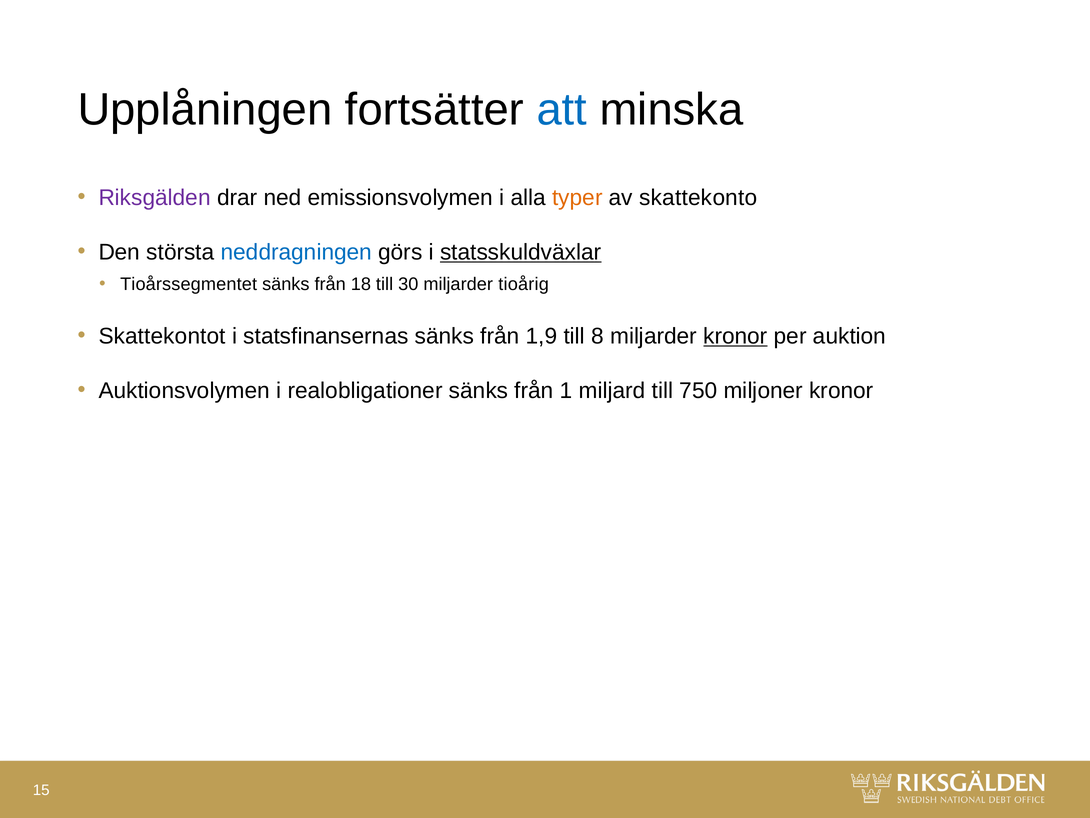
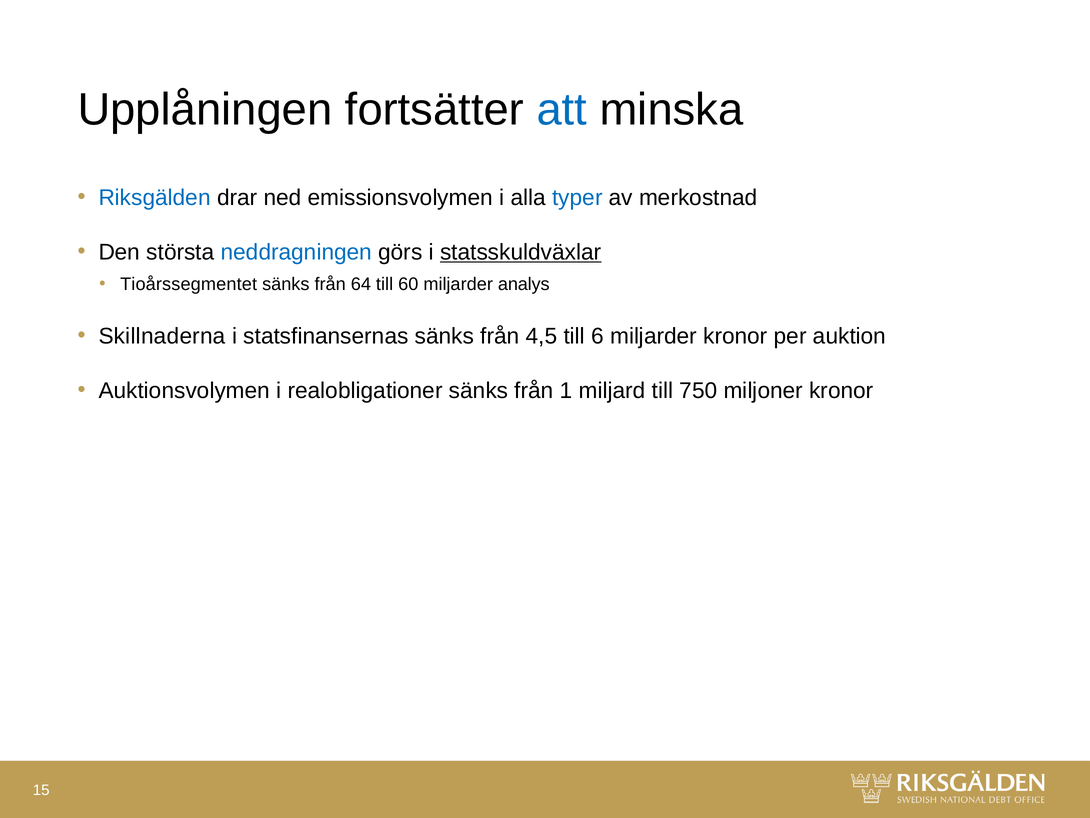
Riksgälden colour: purple -> blue
typer colour: orange -> blue
skattekonto: skattekonto -> merkostnad
18: 18 -> 64
30: 30 -> 60
tioårig: tioårig -> analys
Skattekontot: Skattekontot -> Skillnaderna
1,9: 1,9 -> 4,5
8: 8 -> 6
kronor at (735, 336) underline: present -> none
